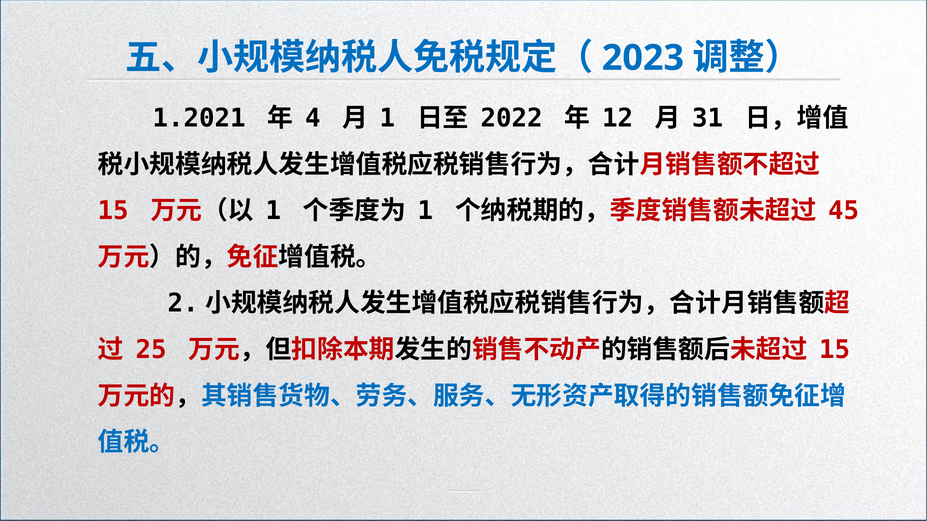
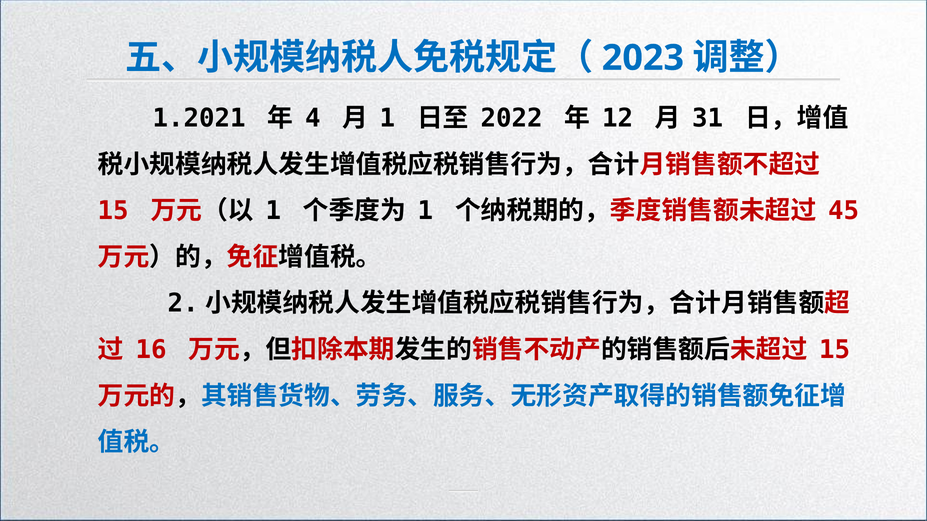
25: 25 -> 16
